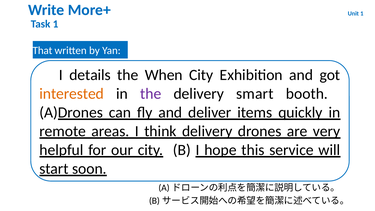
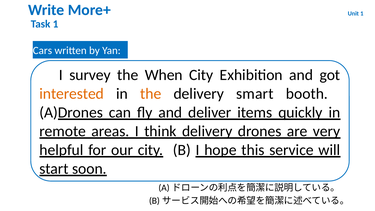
That: That -> Cars
details: details -> survey
the at (151, 94) colour: purple -> orange
